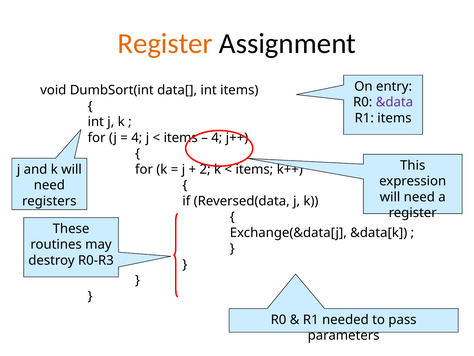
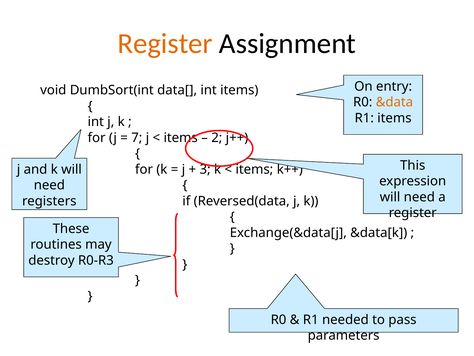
&data colour: purple -> orange
4 at (137, 138): 4 -> 7
4 at (217, 138): 4 -> 2
2: 2 -> 3
